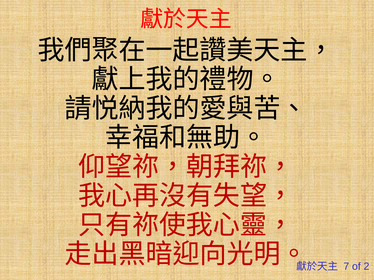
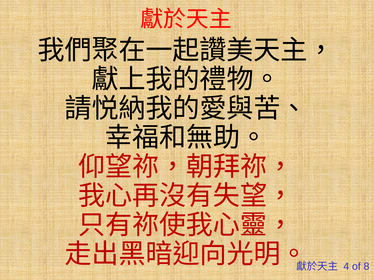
7: 7 -> 4
2: 2 -> 8
